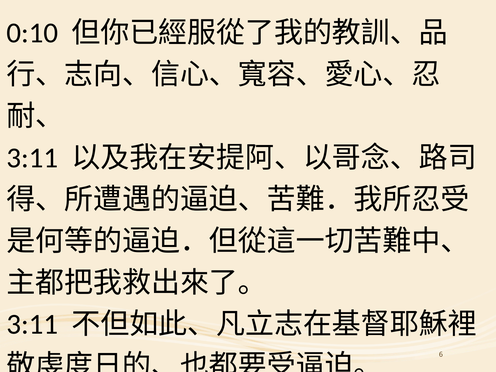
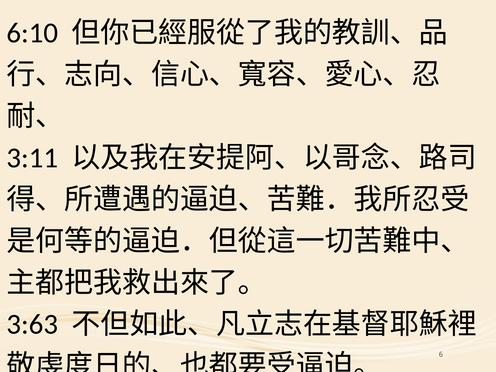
0:10: 0:10 -> 6:10
3:11 at (32, 324): 3:11 -> 3:63
